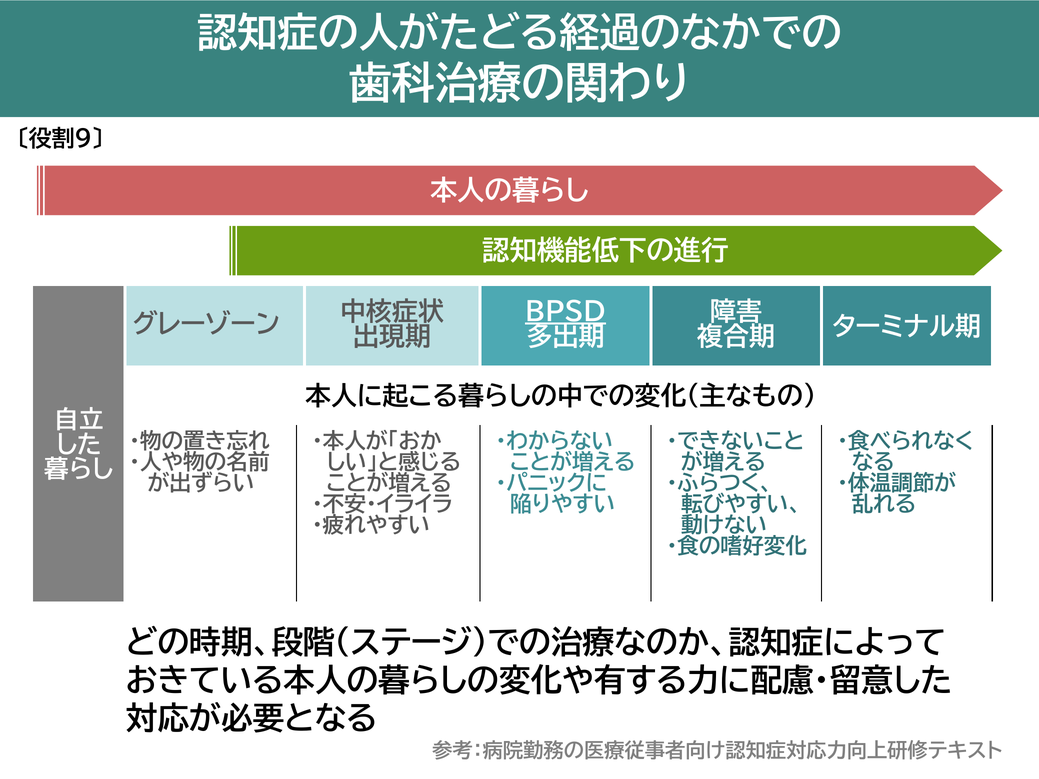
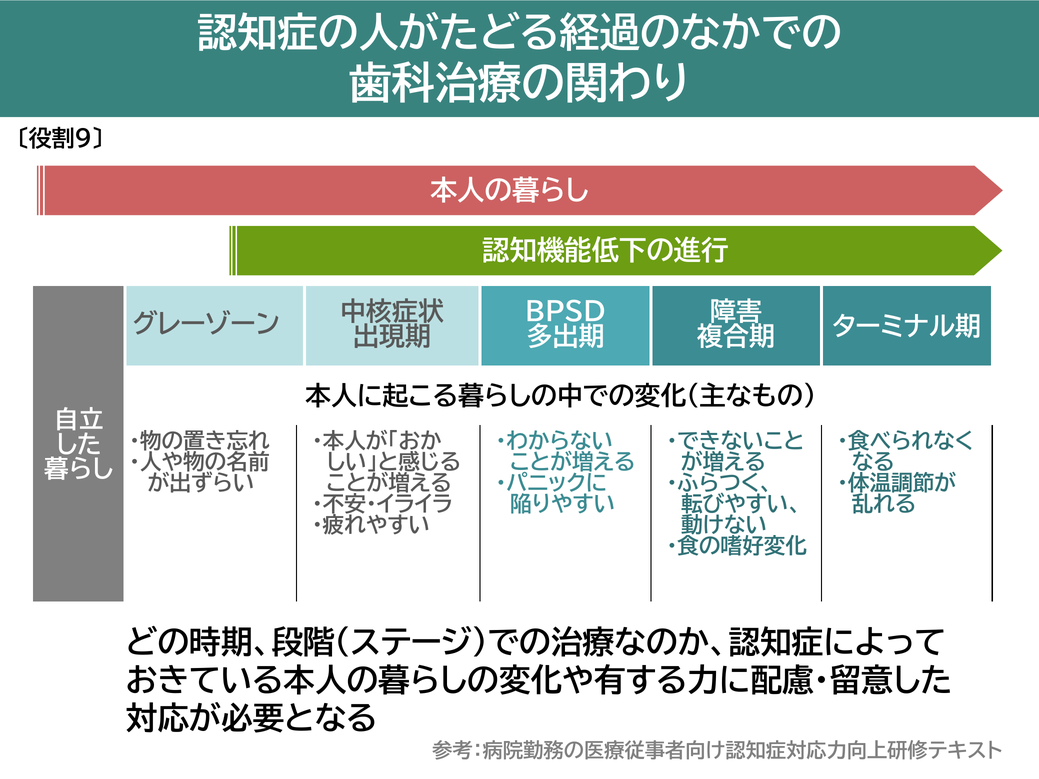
BPSD underline: present -> none
